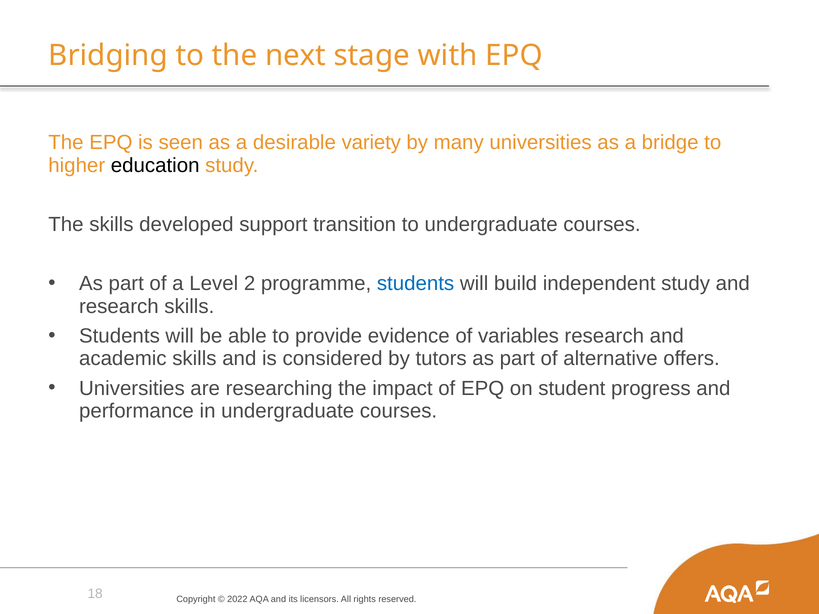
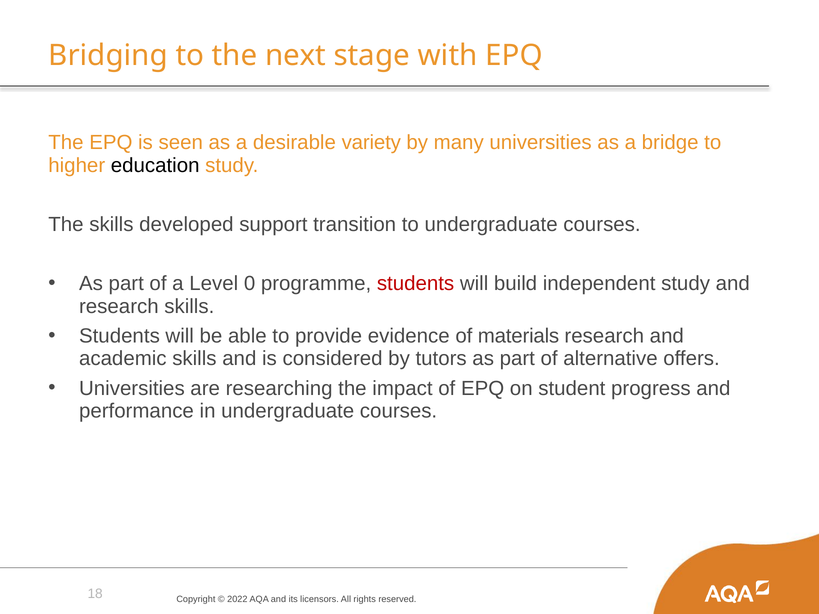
2: 2 -> 0
students at (416, 284) colour: blue -> red
variables: variables -> materials
